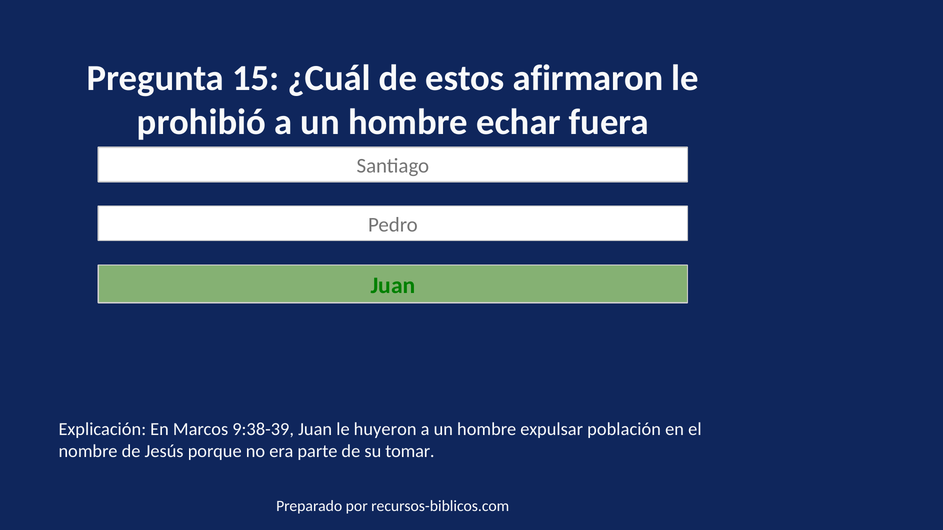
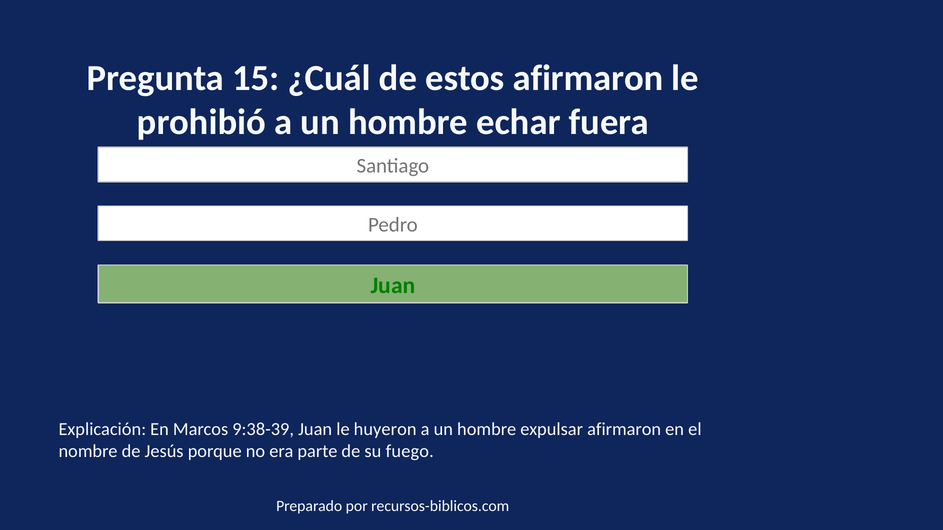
expulsar población: población -> afirmaron
tomar: tomar -> fuego
